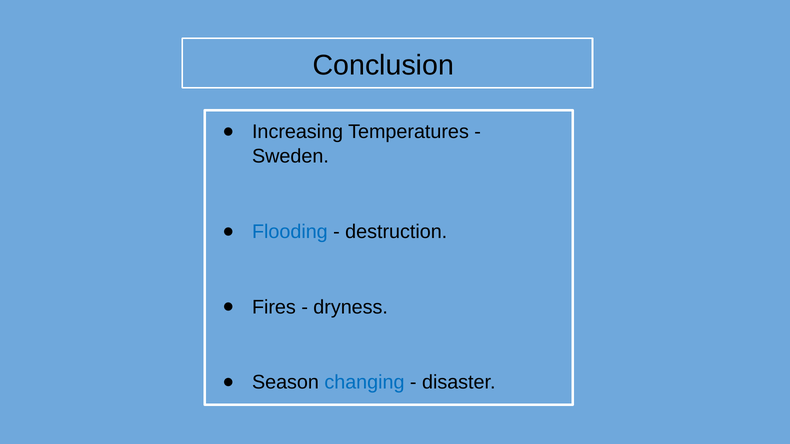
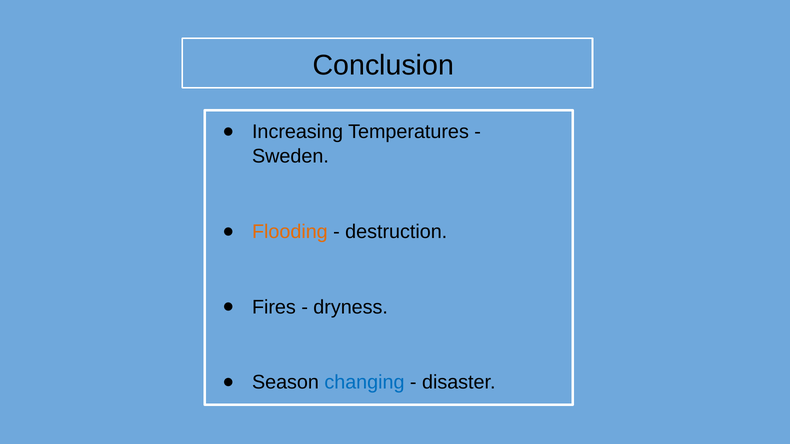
Flooding colour: blue -> orange
